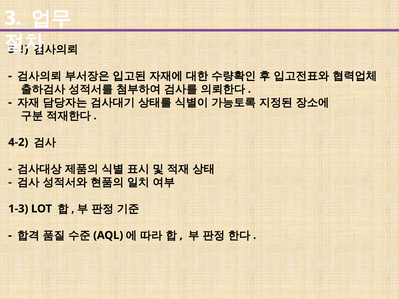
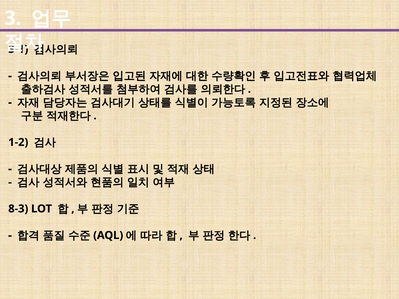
4-2: 4-2 -> 1-2
1-3: 1-3 -> 8-3
